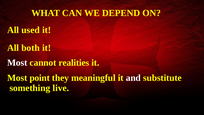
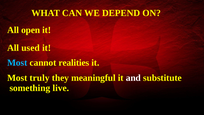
used: used -> open
both: both -> used
Most at (17, 63) colour: white -> light blue
point: point -> truly
